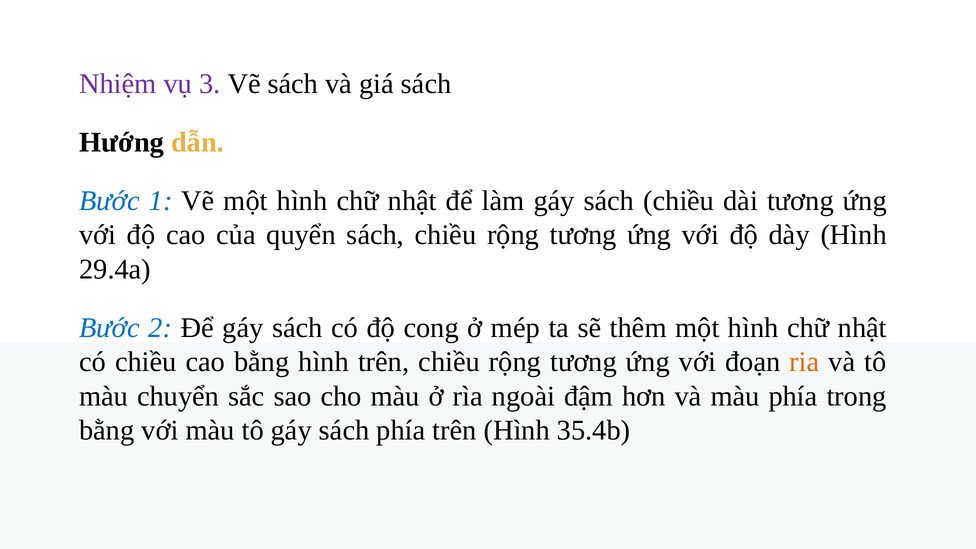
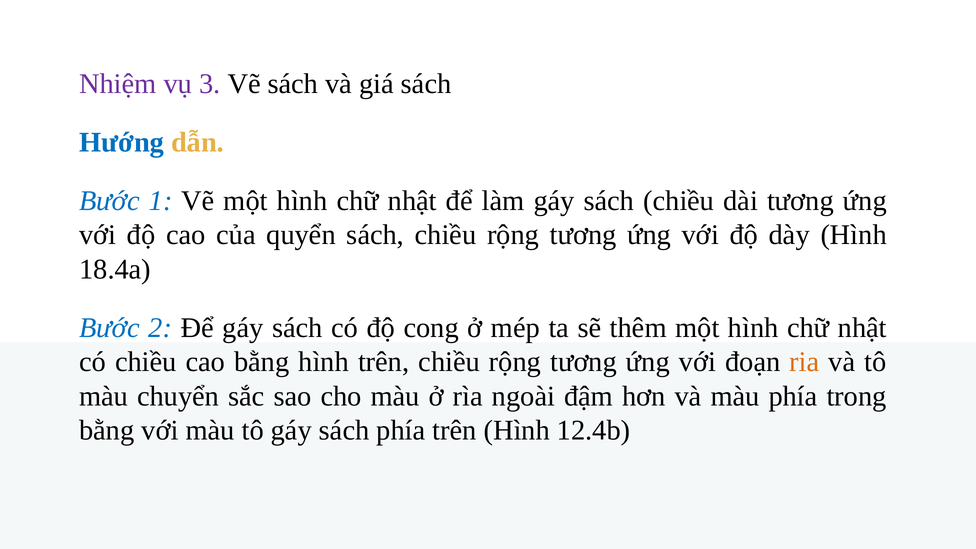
Hướng colour: black -> blue
29.4a: 29.4a -> 18.4a
35.4b: 35.4b -> 12.4b
